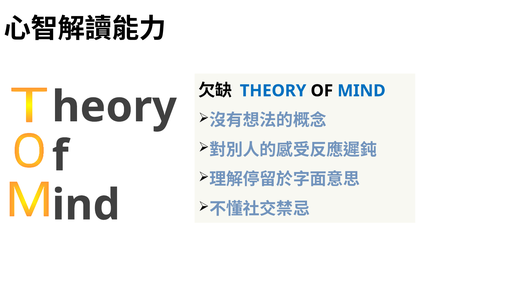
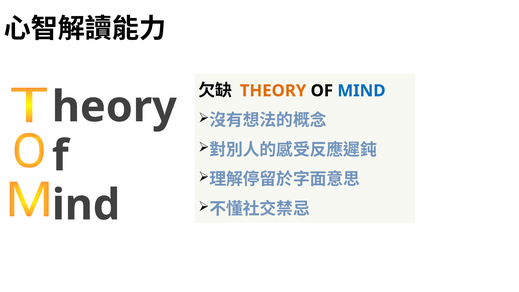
THEORY colour: blue -> orange
